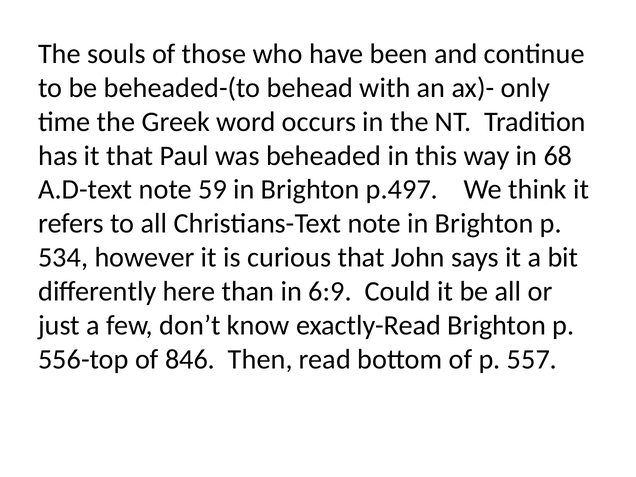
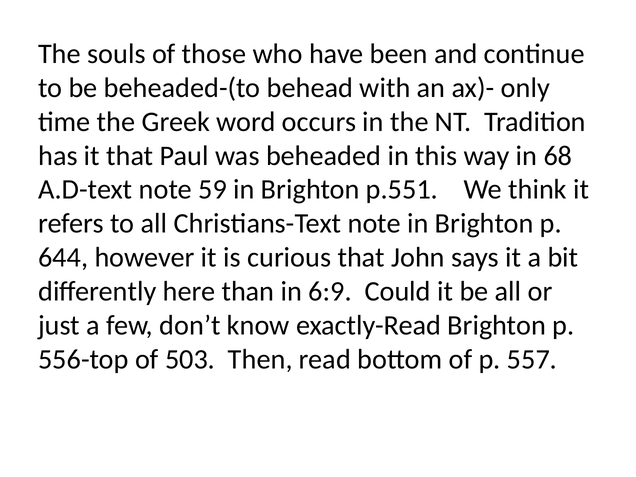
p.497: p.497 -> p.551
534: 534 -> 644
846: 846 -> 503
